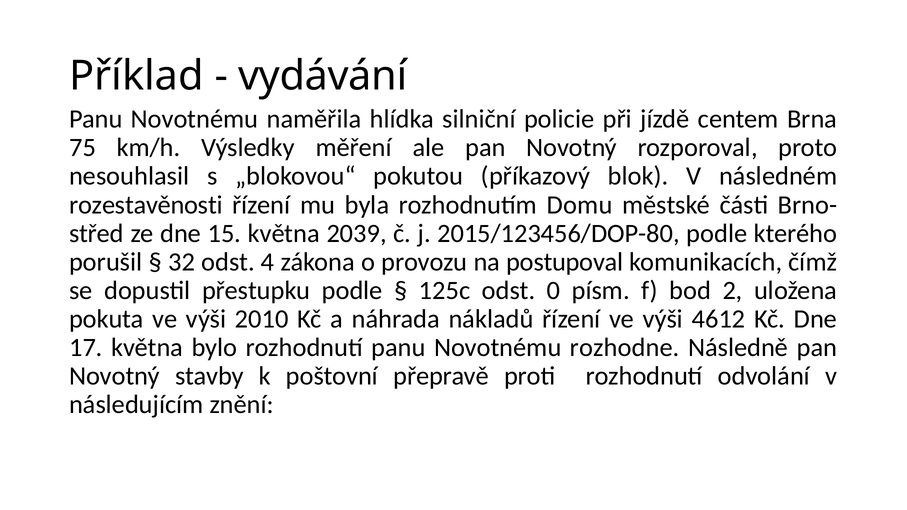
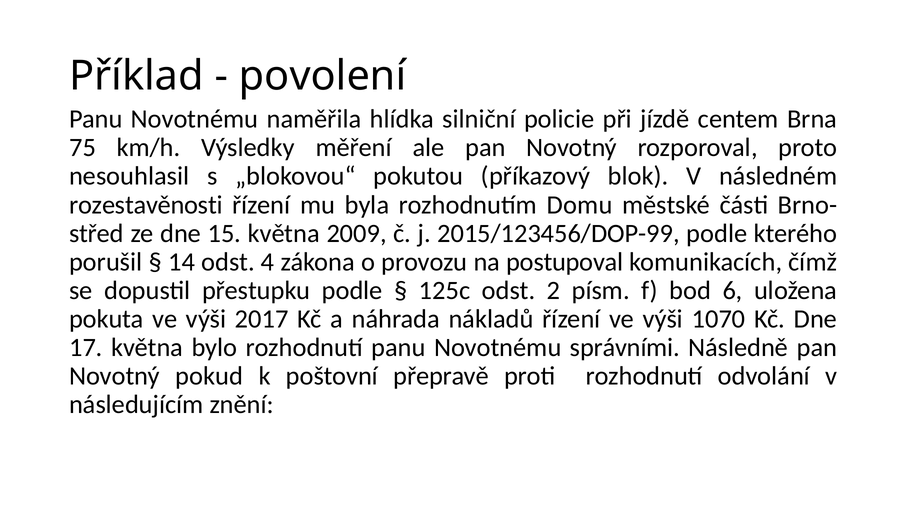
vydávání: vydávání -> povolení
2039: 2039 -> 2009
2015/123456/DOP-80: 2015/123456/DOP-80 -> 2015/123456/DOP-99
32: 32 -> 14
0: 0 -> 2
2: 2 -> 6
2010: 2010 -> 2017
4612: 4612 -> 1070
rozhodne: rozhodne -> správními
stavby: stavby -> pokud
